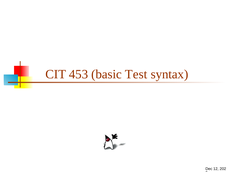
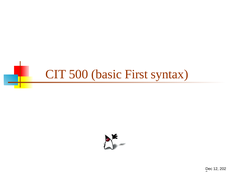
453: 453 -> 500
Test: Test -> First
